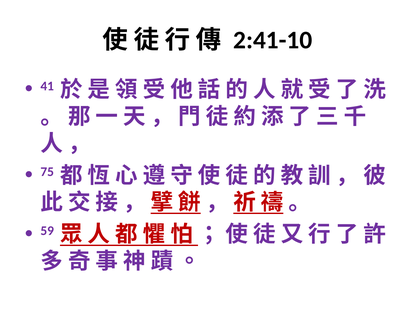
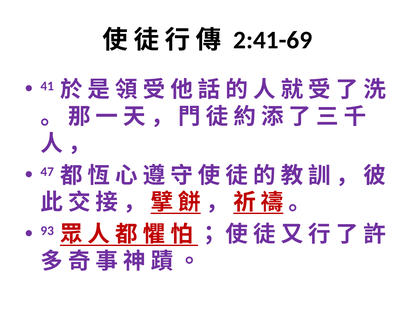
2:41-10: 2:41-10 -> 2:41-69
75: 75 -> 47
59: 59 -> 93
